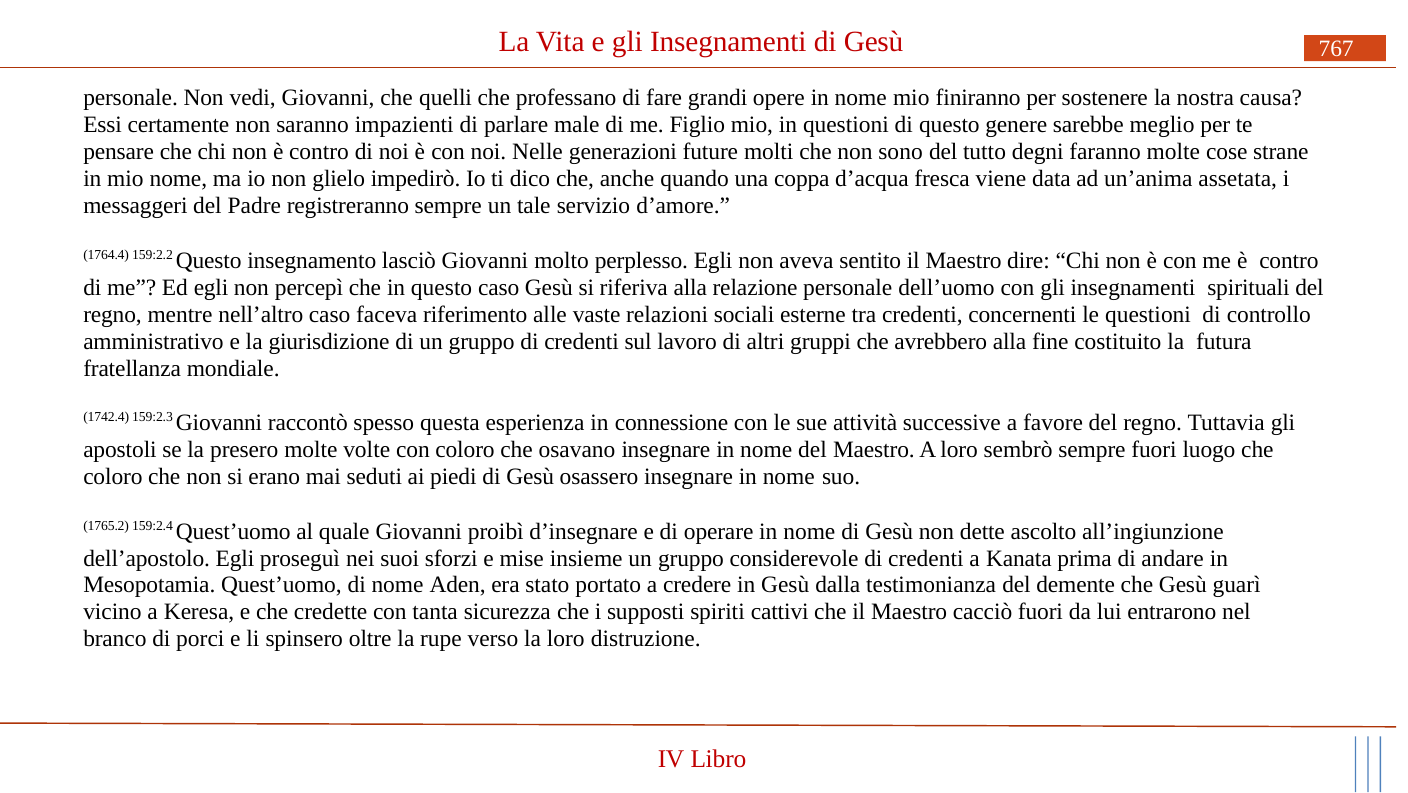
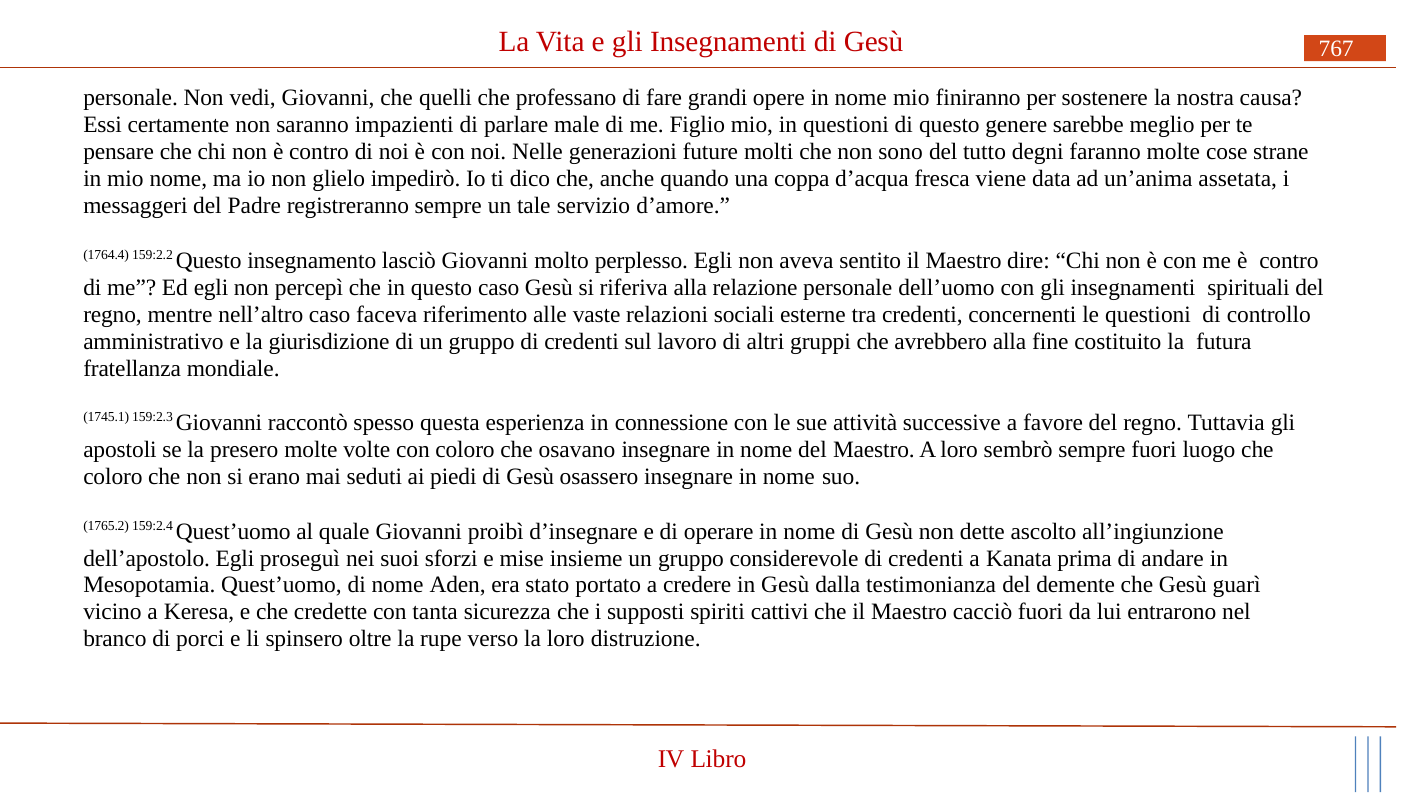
1742.4: 1742.4 -> 1745.1
